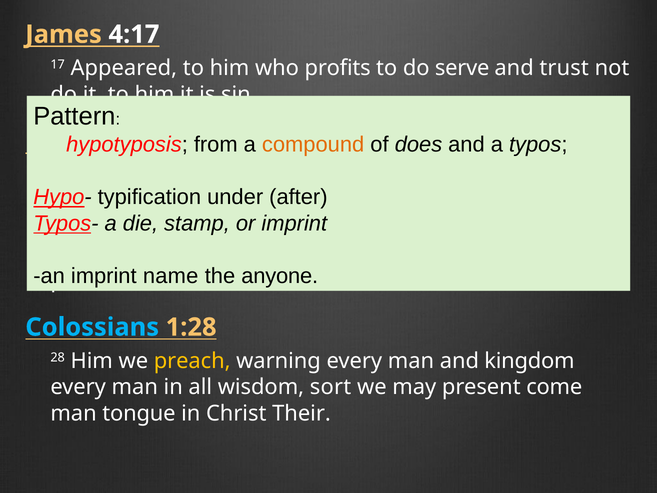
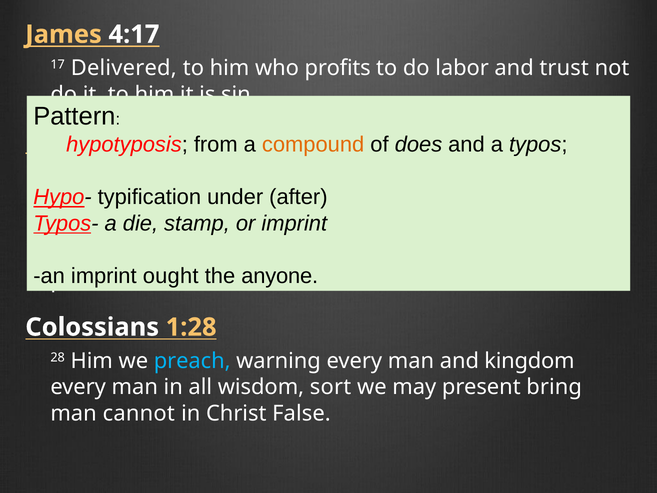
Appeared: Appeared -> Delivered
serve: serve -> labor
name: name -> ought
Colossians colour: light blue -> white
preach colour: yellow -> light blue
come: come -> bring
tongue: tongue -> cannot
Their: Their -> False
